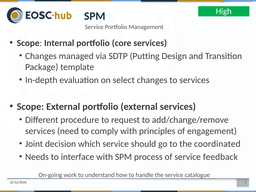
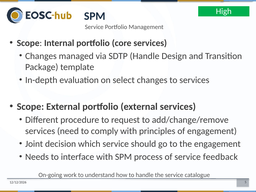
SDTP Putting: Putting -> Handle
the coordinated: coordinated -> engagement
